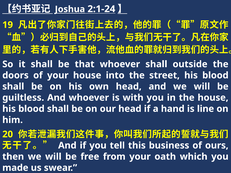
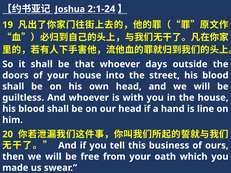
whoever shall: shall -> days
